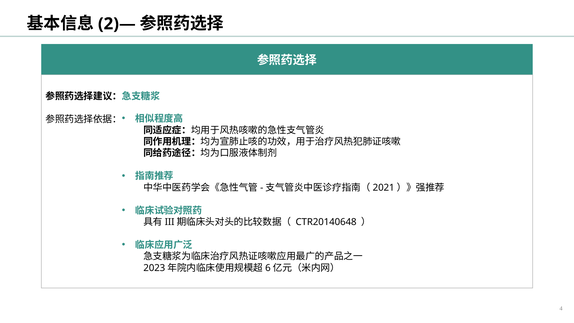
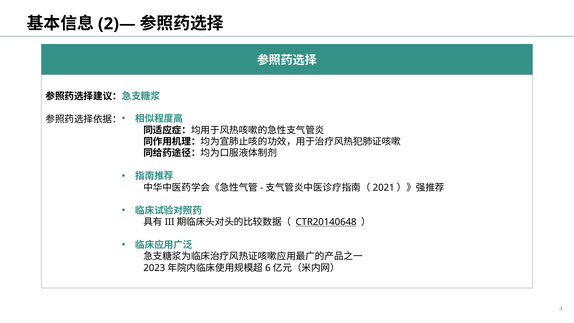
CTR20140648 underline: none -> present
